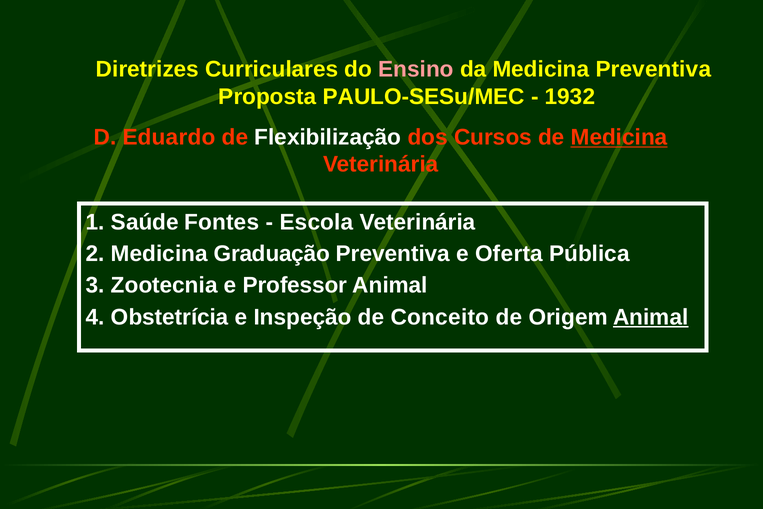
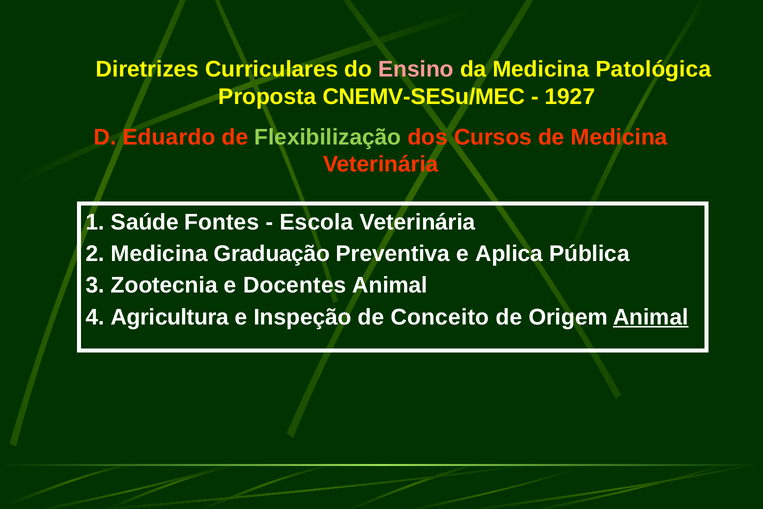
Medicina Preventiva: Preventiva -> Patológica
PAULO-SESu/MEC: PAULO-SESu/MEC -> CNEMV-SESu/MEC
1932: 1932 -> 1927
Flexibilização colour: white -> light green
Medicina at (619, 137) underline: present -> none
Oferta: Oferta -> Aplica
Professor: Professor -> Docentes
Obstetrícia: Obstetrícia -> Agricultura
